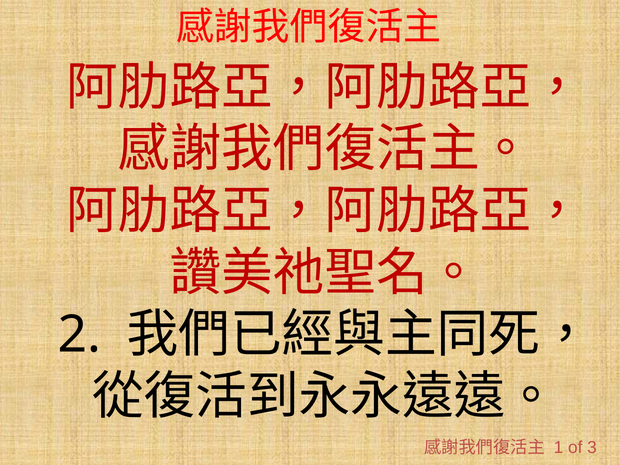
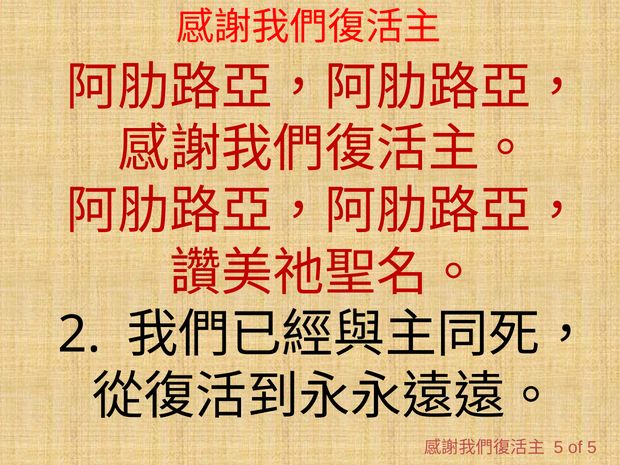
1 at (559, 447): 1 -> 5
of 3: 3 -> 5
